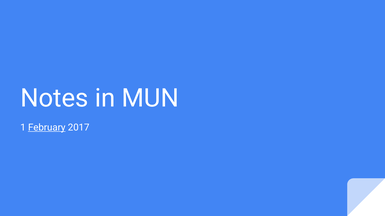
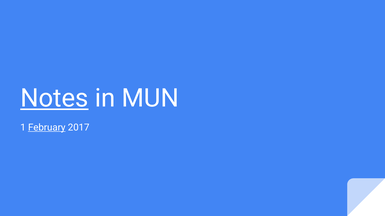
Notes underline: none -> present
